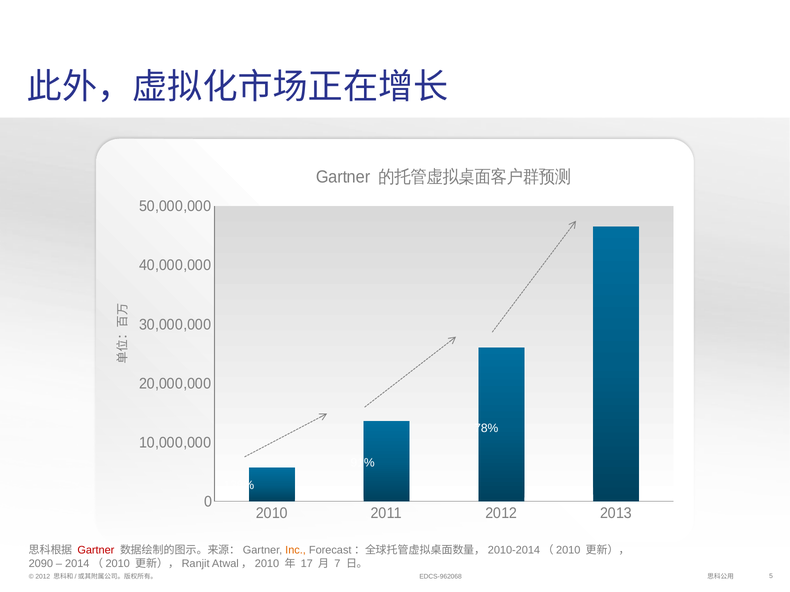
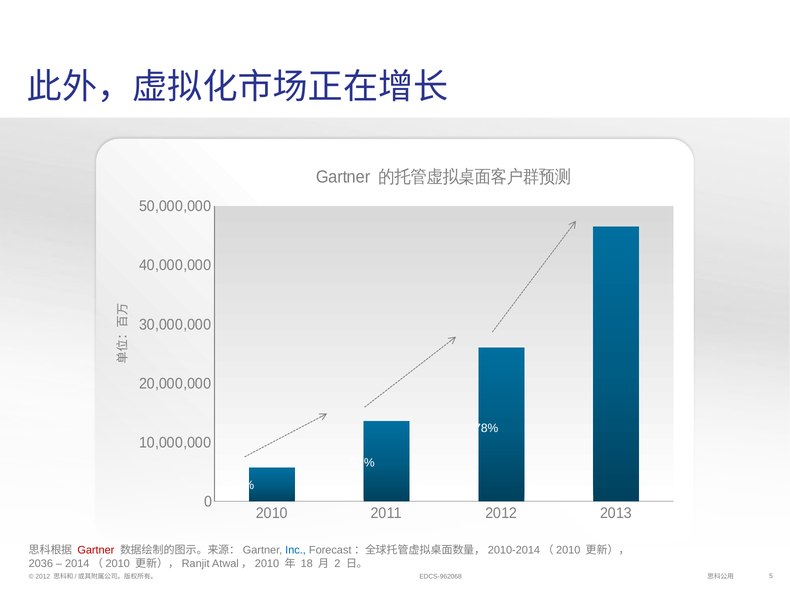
Inc colour: orange -> blue
2090: 2090 -> 2036
17: 17 -> 18
7: 7 -> 2
